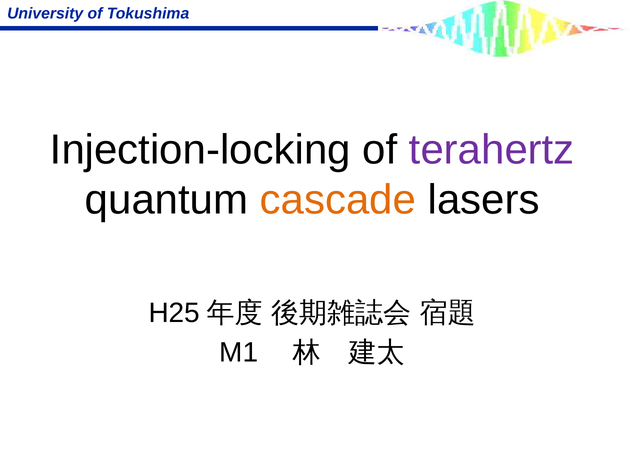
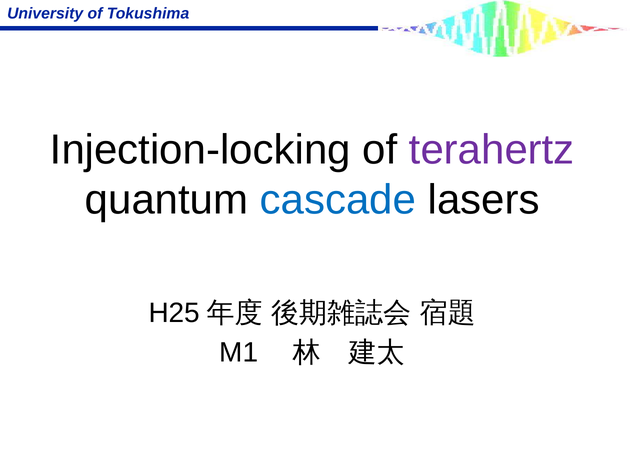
cascade colour: orange -> blue
